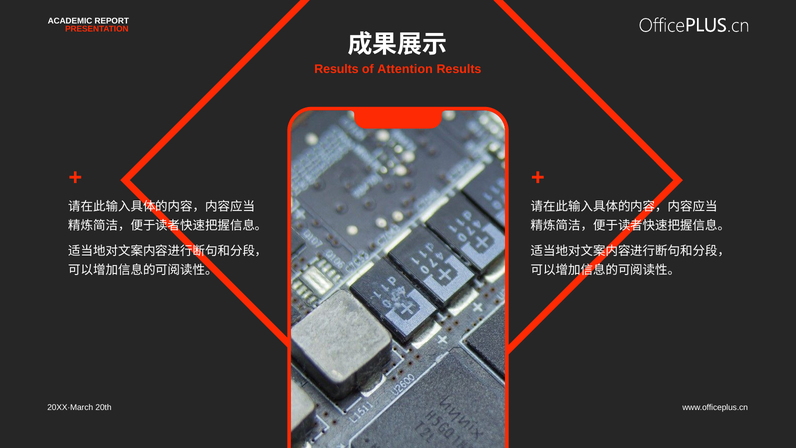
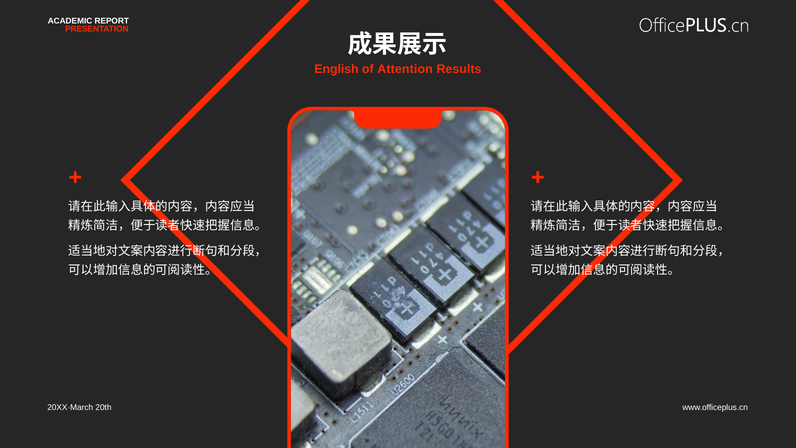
Results at (337, 69): Results -> English
